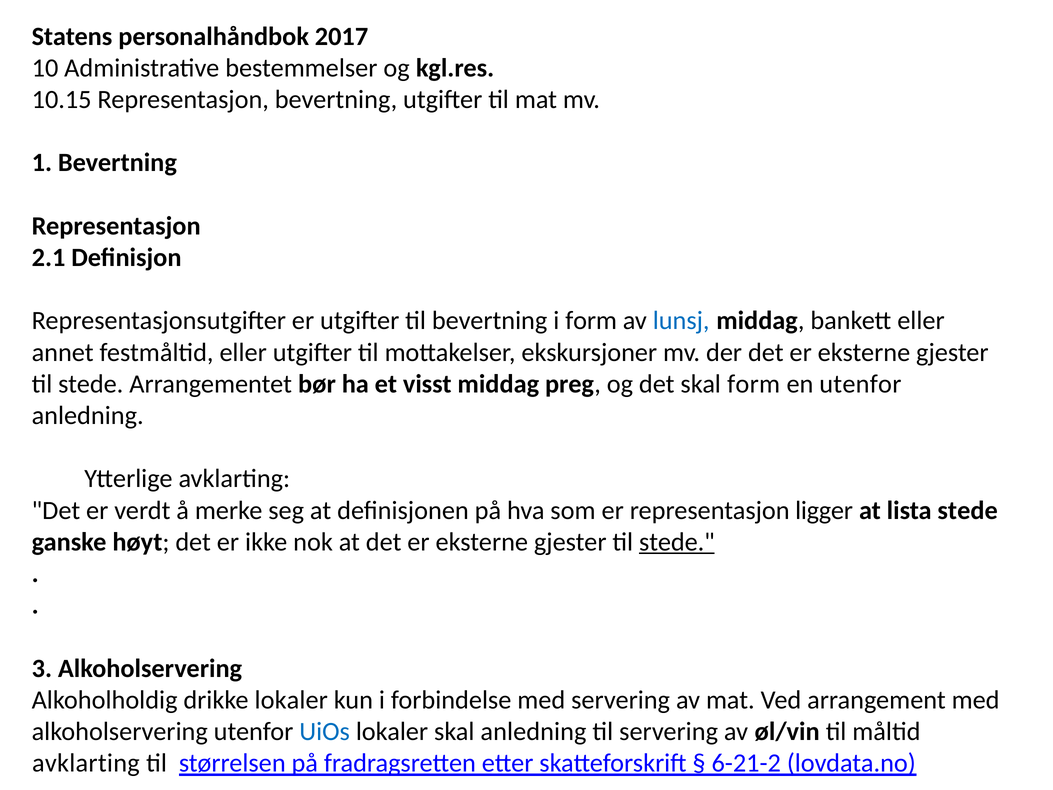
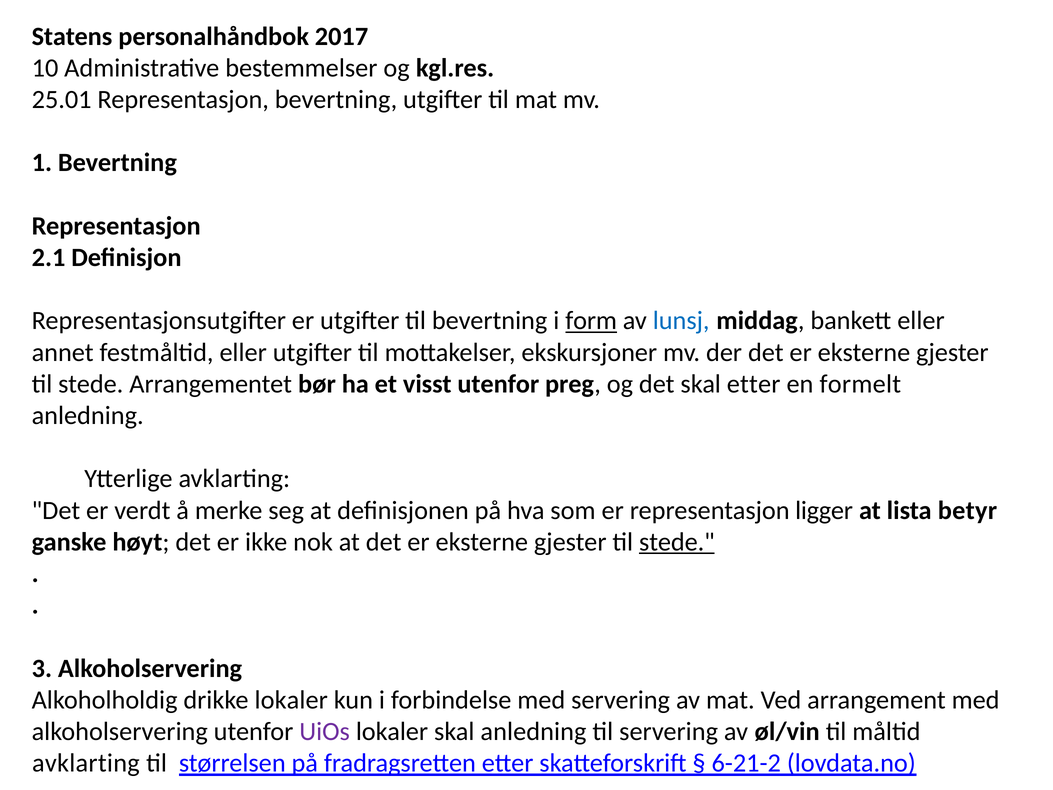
10.15: 10.15 -> 25.01
form at (591, 321) underline: none -> present
visst middag: middag -> utenfor
skal form: form -> etter
en utenfor: utenfor -> formelt
lista stede: stede -> betyr
UiOs colour: blue -> purple
